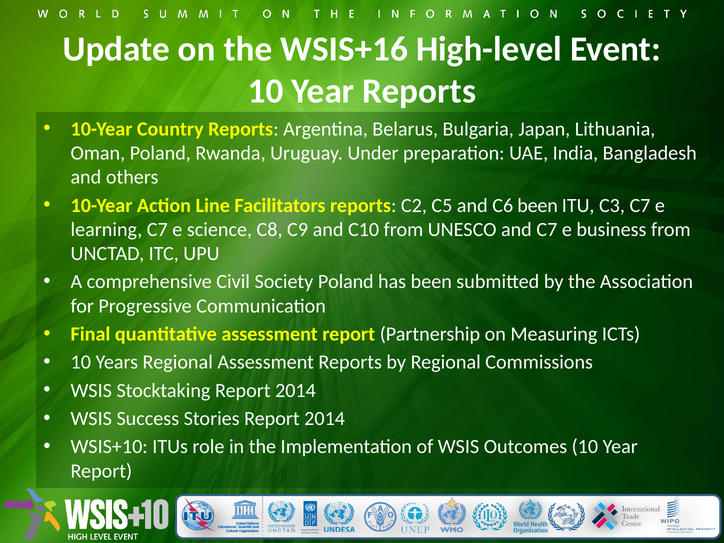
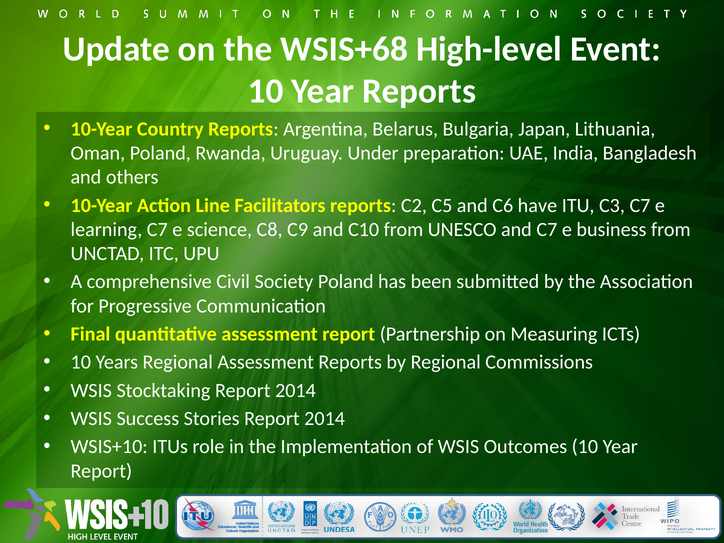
WSIS+16: WSIS+16 -> WSIS+68
C6 been: been -> have
